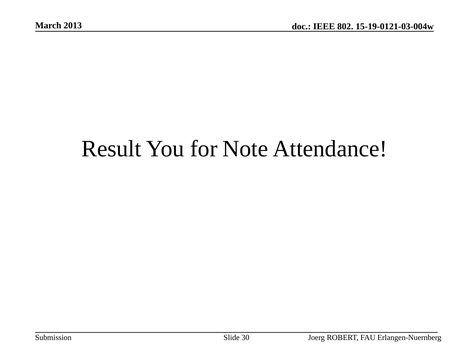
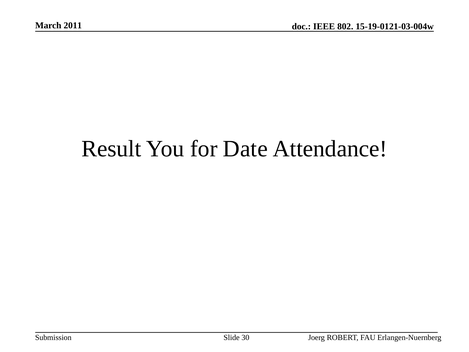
2013: 2013 -> 2011
Note: Note -> Date
